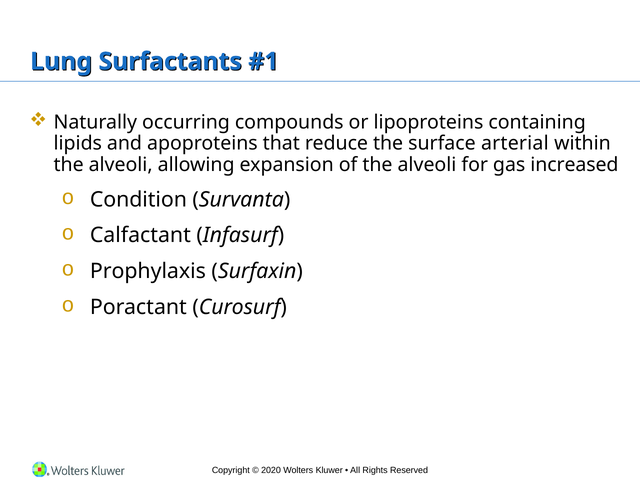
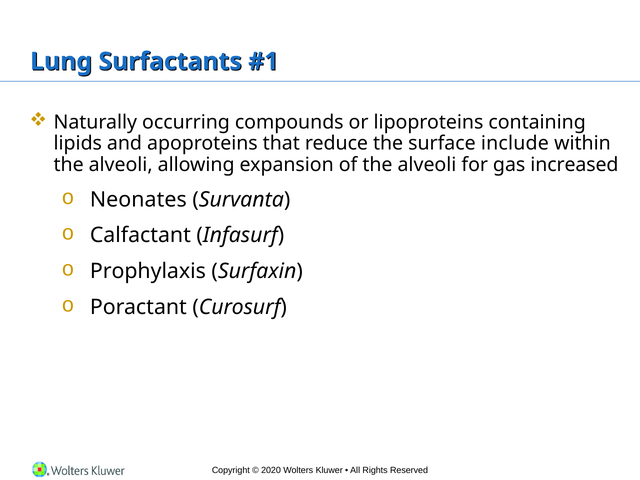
arterial: arterial -> include
Condition: Condition -> Neonates
